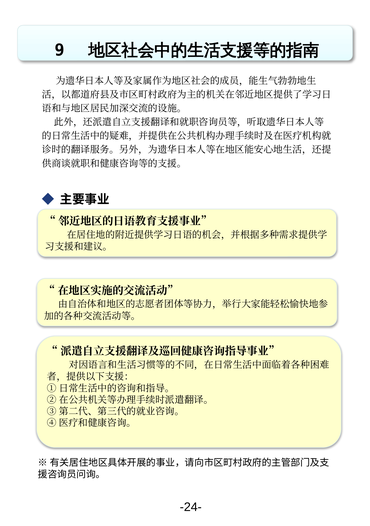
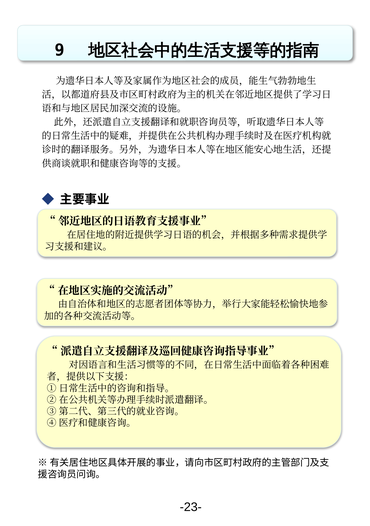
-24-: -24- -> -23-
